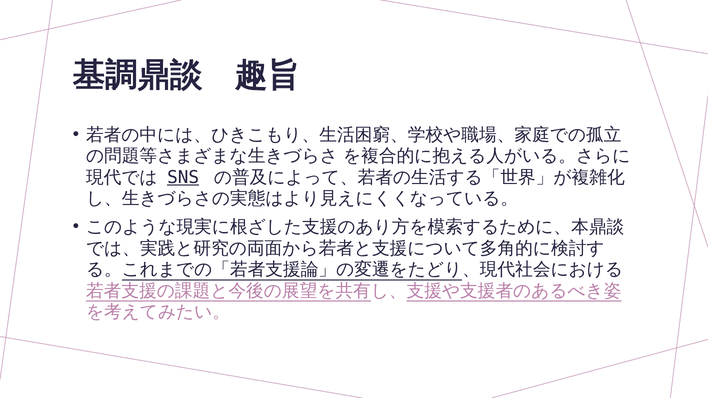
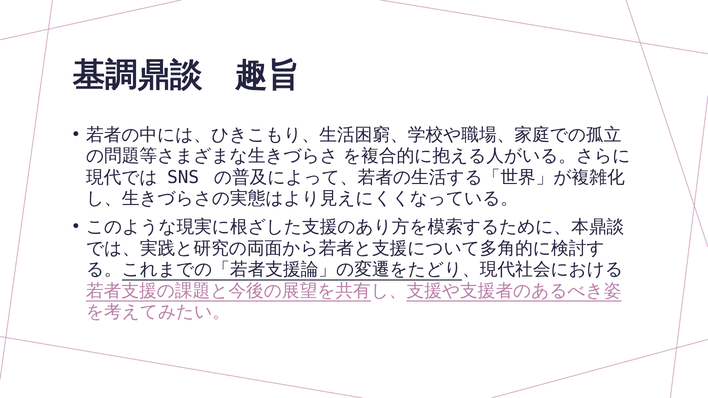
SNS underline: present -> none
